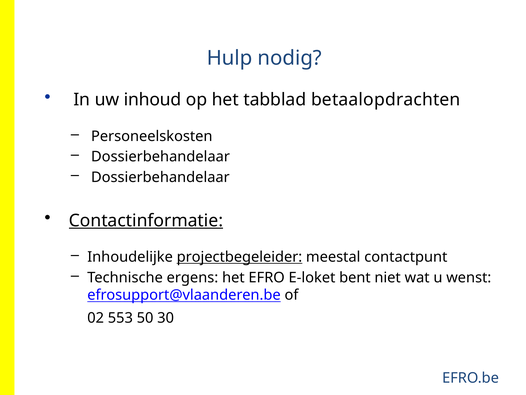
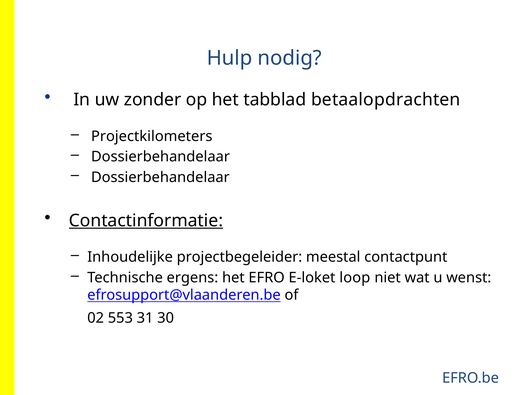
inhoud: inhoud -> zonder
Personeelskosten: Personeelskosten -> Projectkilometers
projectbegeleider underline: present -> none
bent: bent -> loop
50: 50 -> 31
